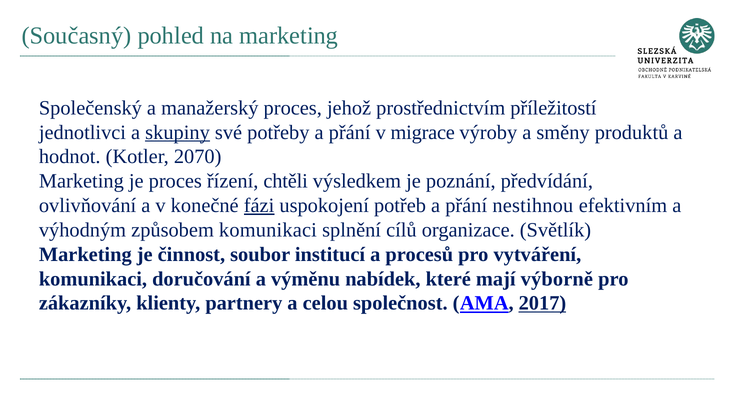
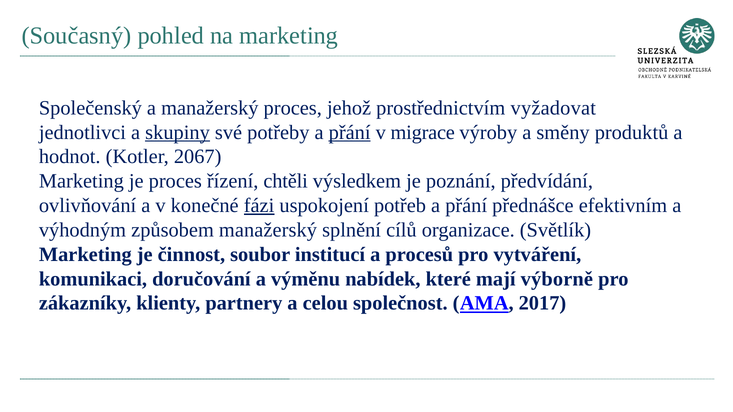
příležitostí: příležitostí -> vyžadovat
přání at (350, 132) underline: none -> present
2070: 2070 -> 2067
nestihnou: nestihnou -> přednášce
způsobem komunikaci: komunikaci -> manažerský
2017 underline: present -> none
